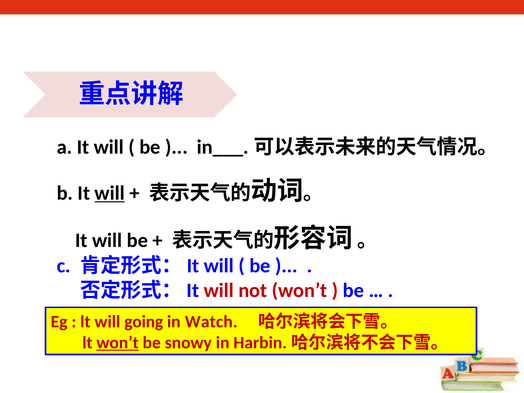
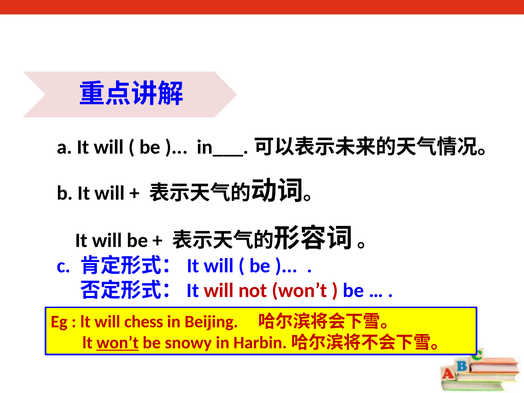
will at (110, 193) underline: present -> none
going: going -> chess
Watch: Watch -> Beijing
